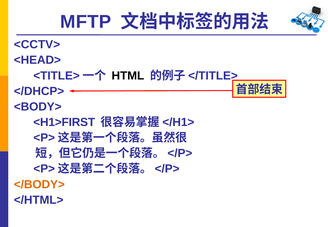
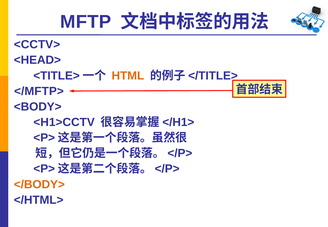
HTML colour: black -> orange
</DHCP>: </DHCP> -> </MFTP>
<H1>FIRST: <H1>FIRST -> <H1>CCTV
